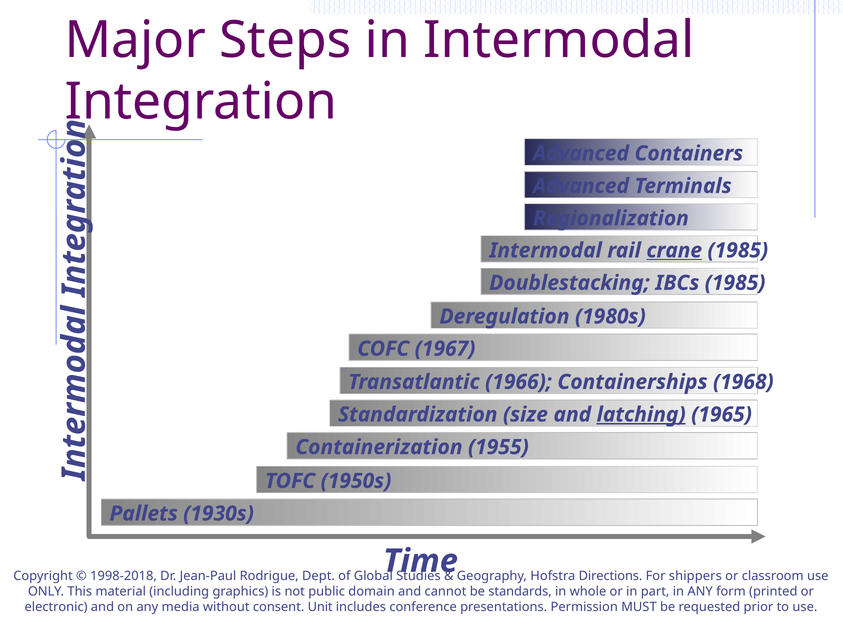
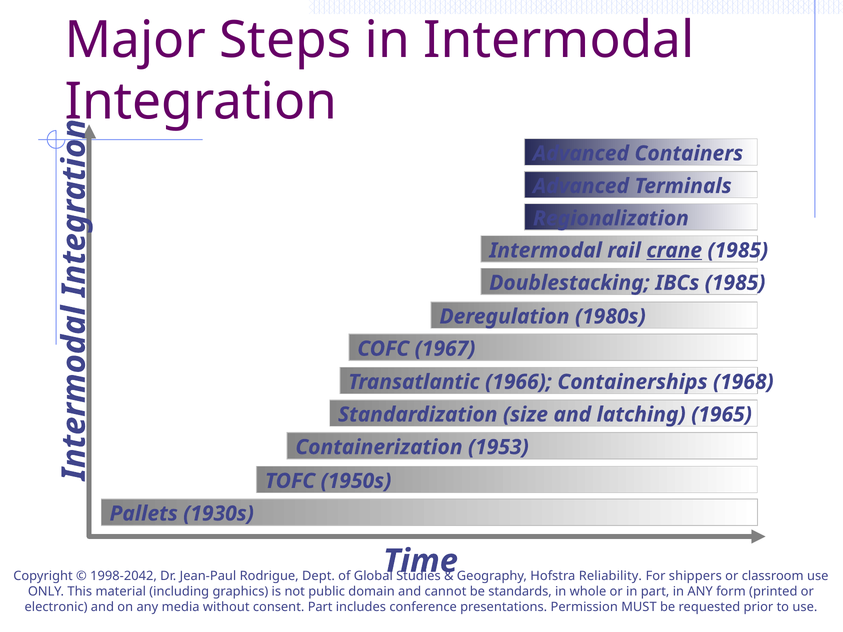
latching underline: present -> none
1955: 1955 -> 1953
1998-2018: 1998-2018 -> 1998-2042
Directions: Directions -> Reliability
consent Unit: Unit -> Part
